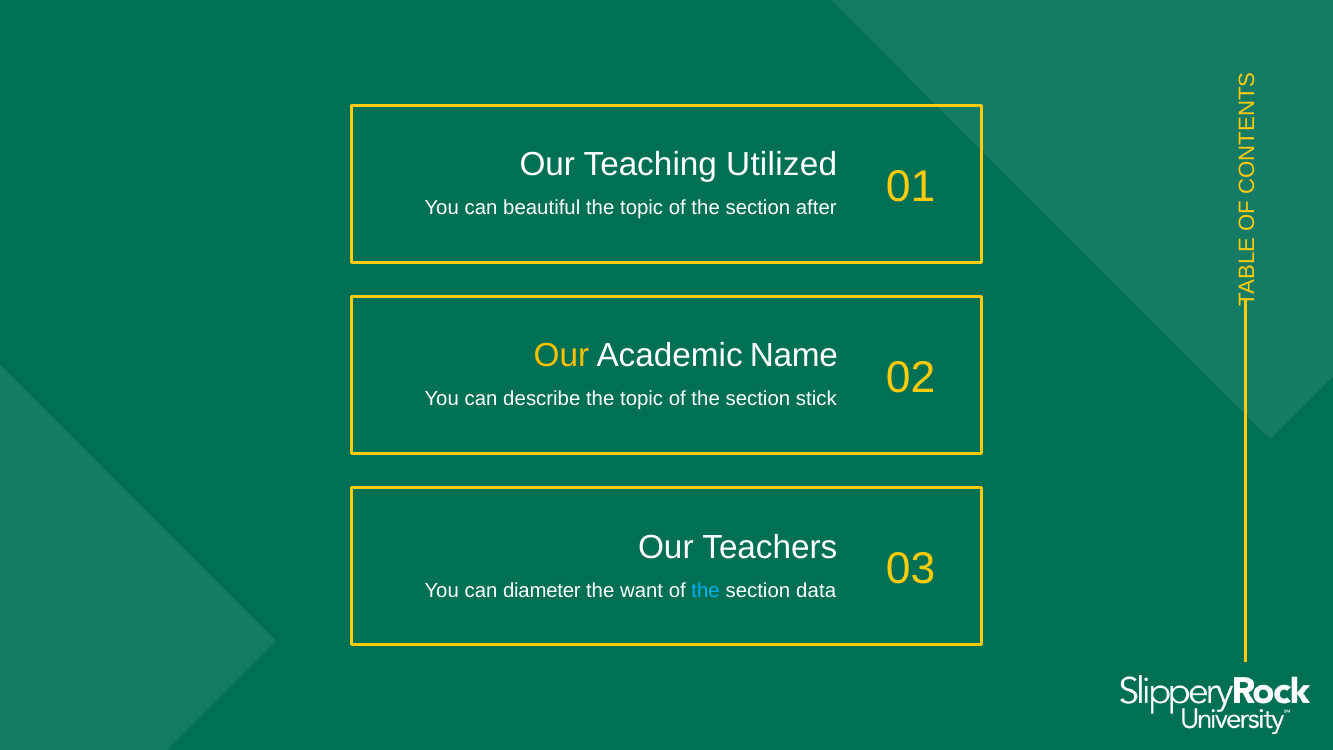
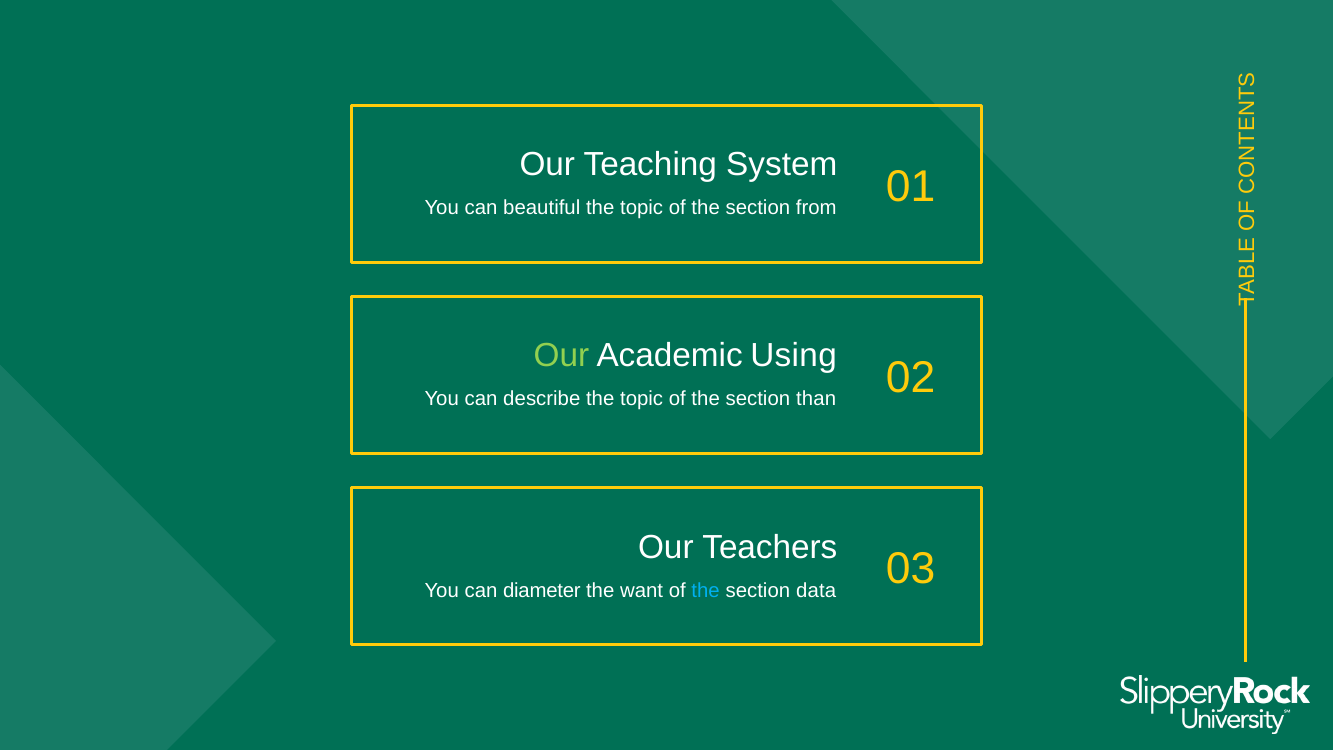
Utilized: Utilized -> System
after: after -> from
Our at (561, 356) colour: yellow -> light green
Name: Name -> Using
stick: stick -> than
